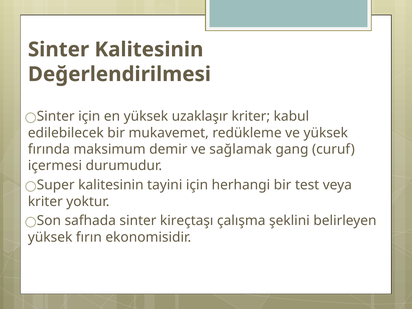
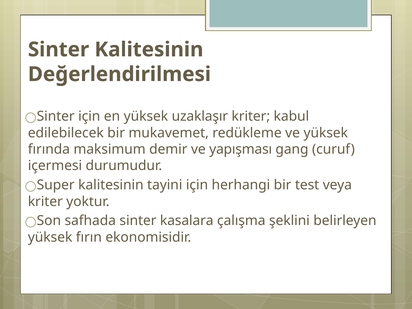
sağlamak: sağlamak -> yapışması
kireçtaşı: kireçtaşı -> kasalara
